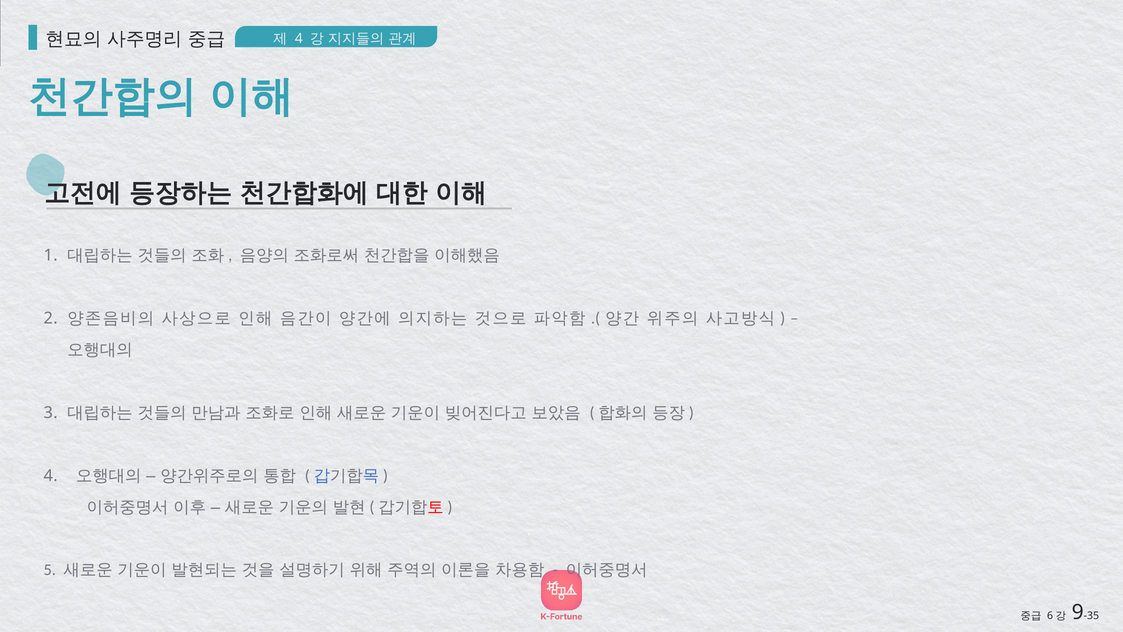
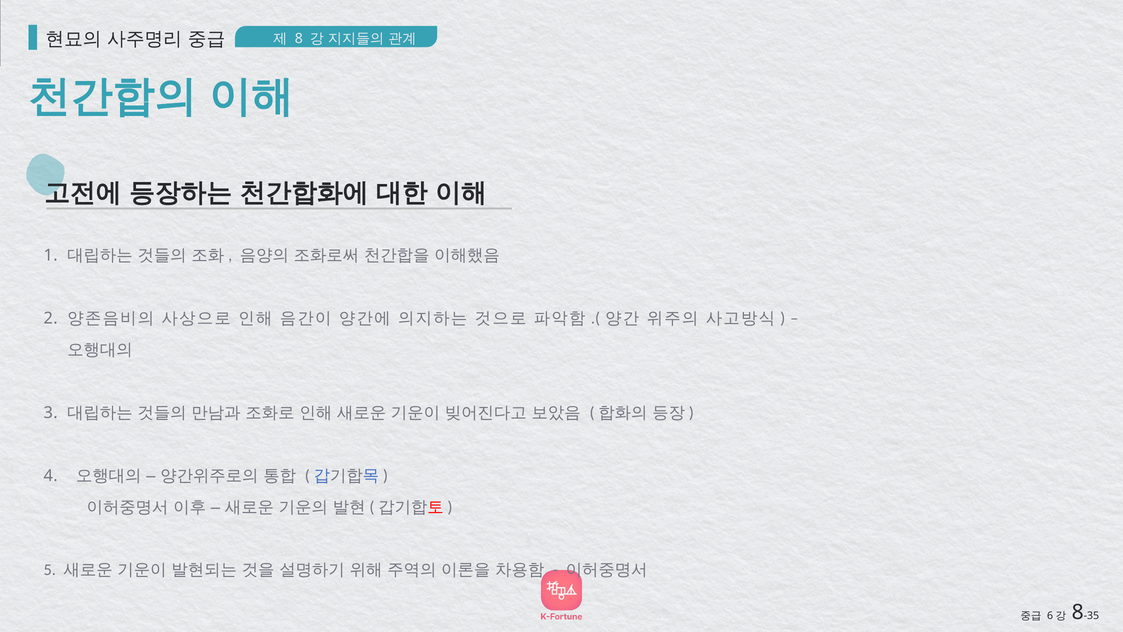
4 at (299, 39): 4 -> 8
9 at (1078, 612): 9 -> 8
